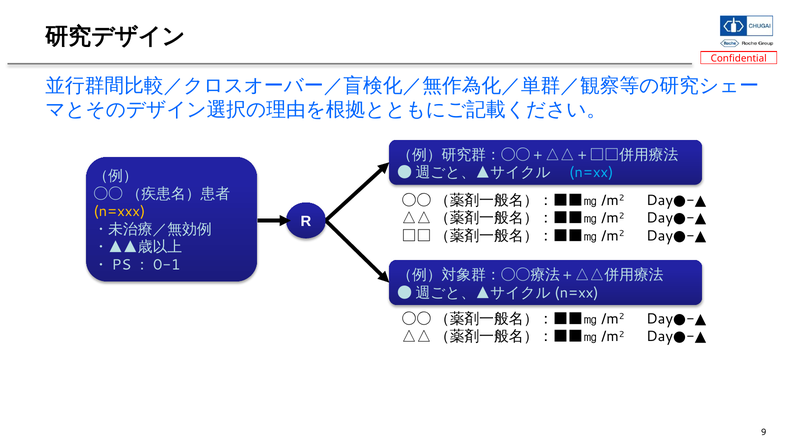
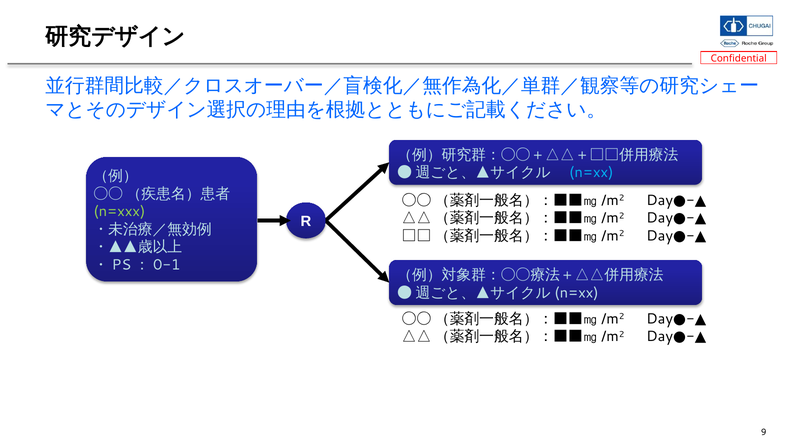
n=xxx colour: yellow -> light green
